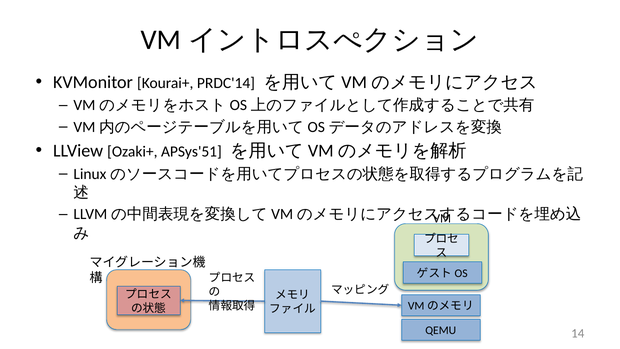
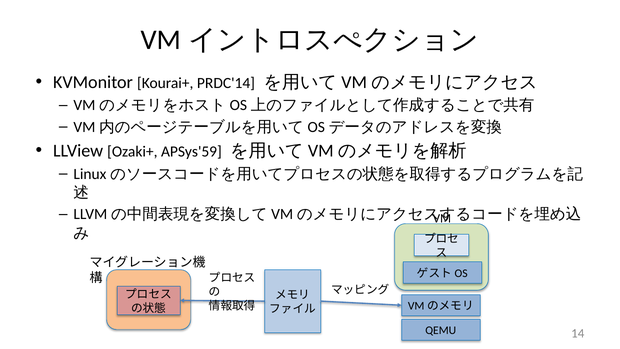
APSys'51: APSys'51 -> APSys'59
